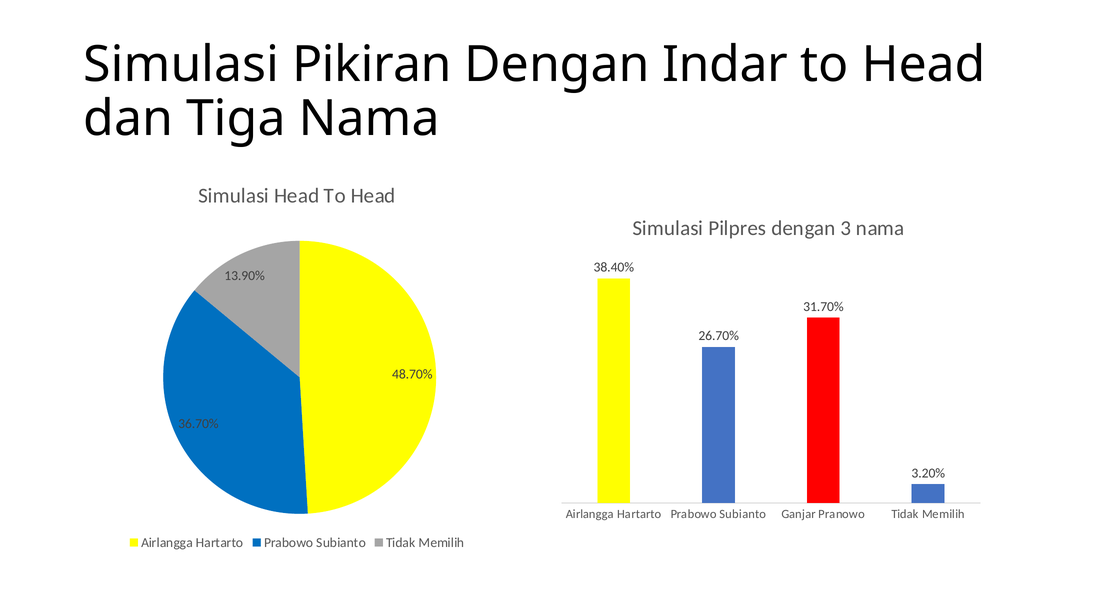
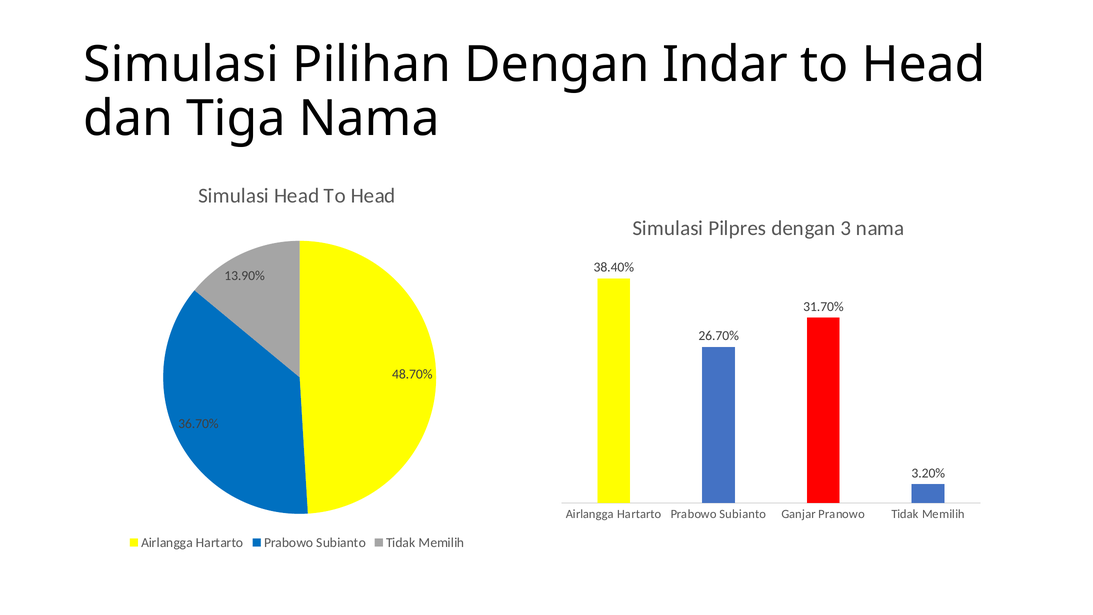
Pikiran: Pikiran -> Pilihan
